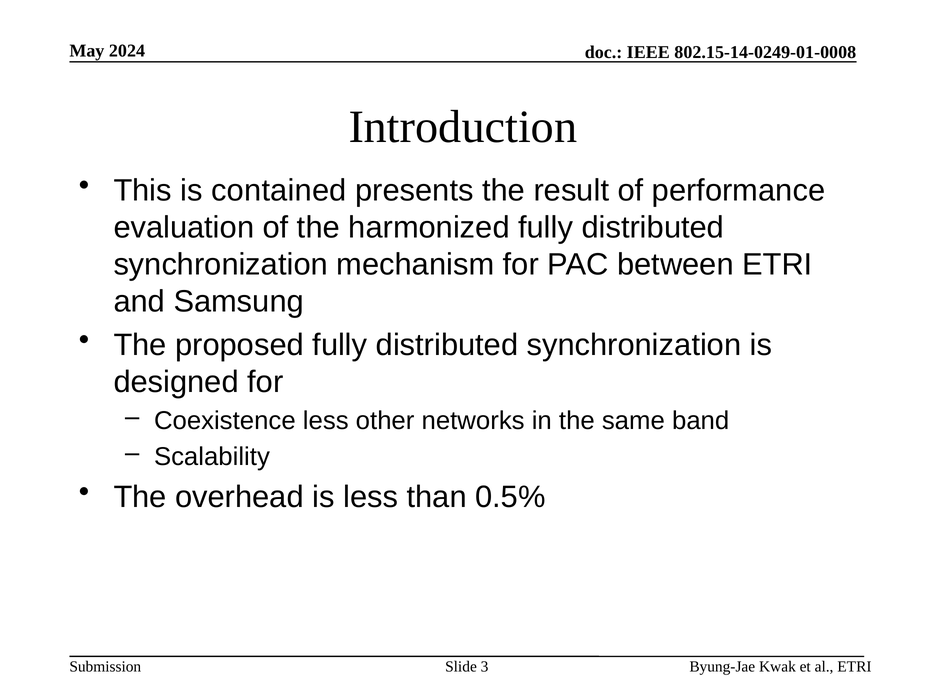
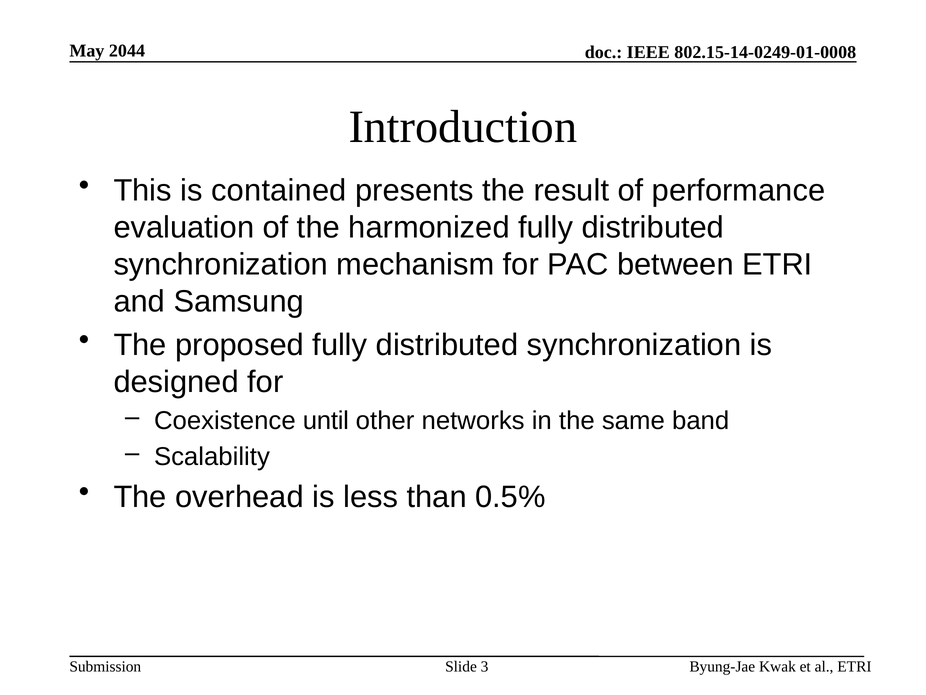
2024: 2024 -> 2044
Coexistence less: less -> until
